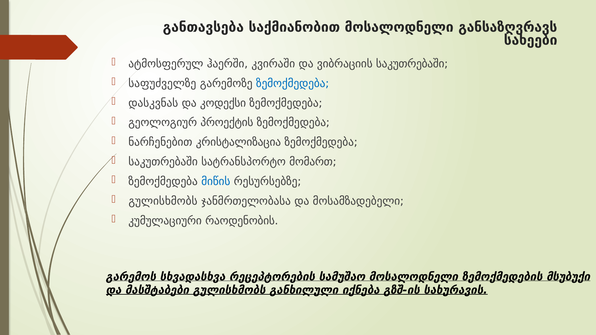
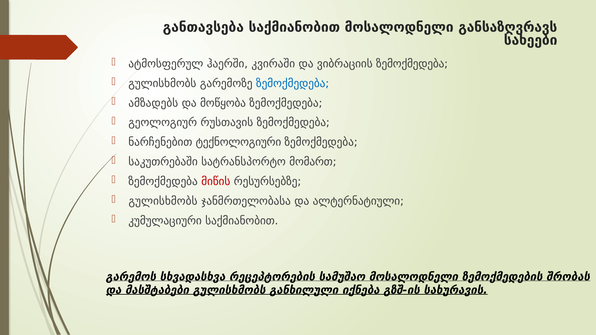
ვიბრაციის საკუთრებაში: საკუთრებაში -> ზემოქმედება
საფუძველზე at (162, 83): საფუძველზე -> გულისხმობს
დასკვნას: დასკვნას -> ამზადებს
კოდექსი: კოდექსი -> მოწყობა
პროექტის: პროექტის -> რუსთავის
კრისტალიზაცია: კრისტალიზაცია -> ტექნოლოგიური
მიწის colour: blue -> red
მოსამზადებელი: მოსამზადებელი -> ალტერნატიული
კუმულაციური რაოდენობის: რაოდენობის -> საქმიანობით
მსუბუქი: მსუბუქი -> შრობას
